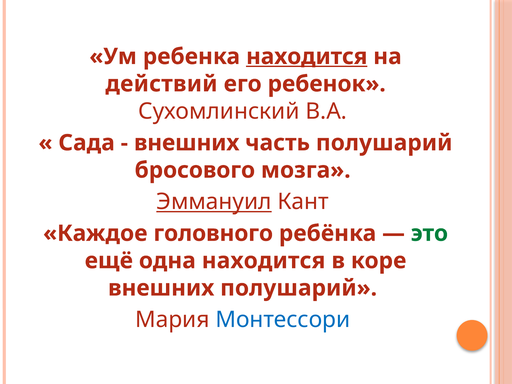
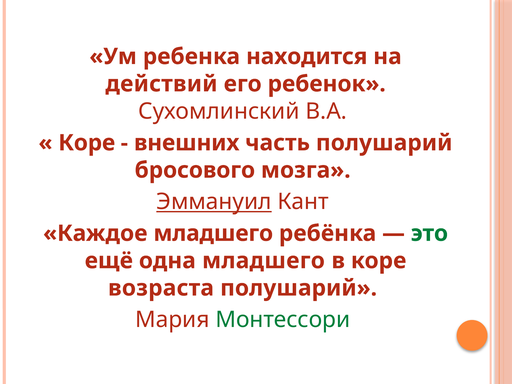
находится at (307, 57) underline: present -> none
Сада at (87, 143): Сада -> Коре
Каждое головного: головного -> младшего
одна находится: находится -> младшего
внешних at (161, 288): внешних -> возраста
Монтессори colour: blue -> green
